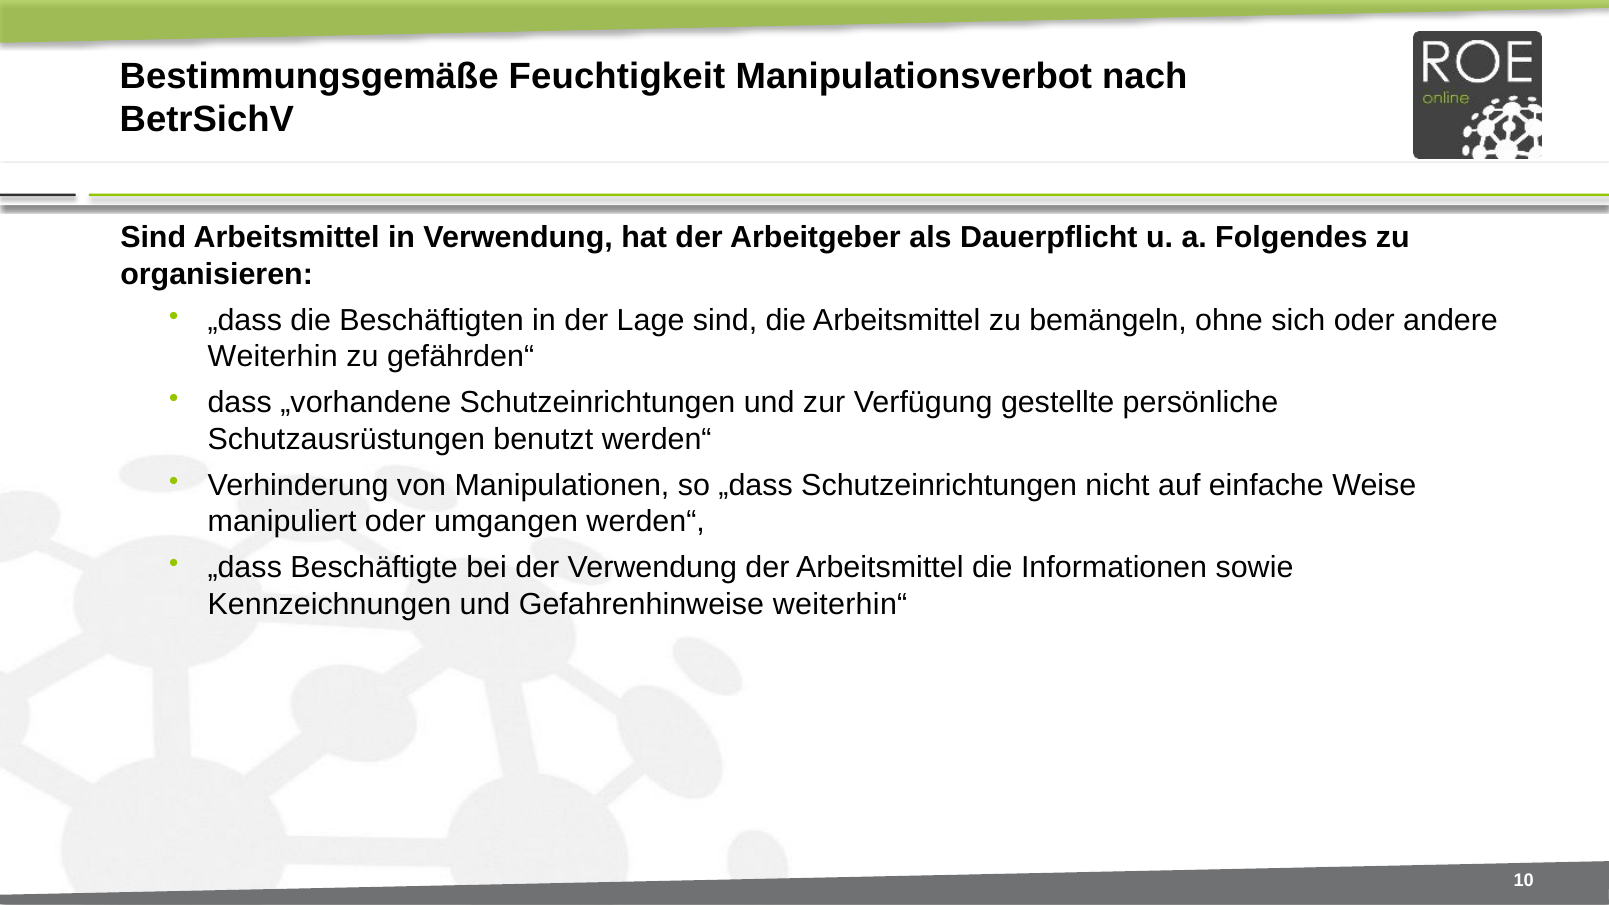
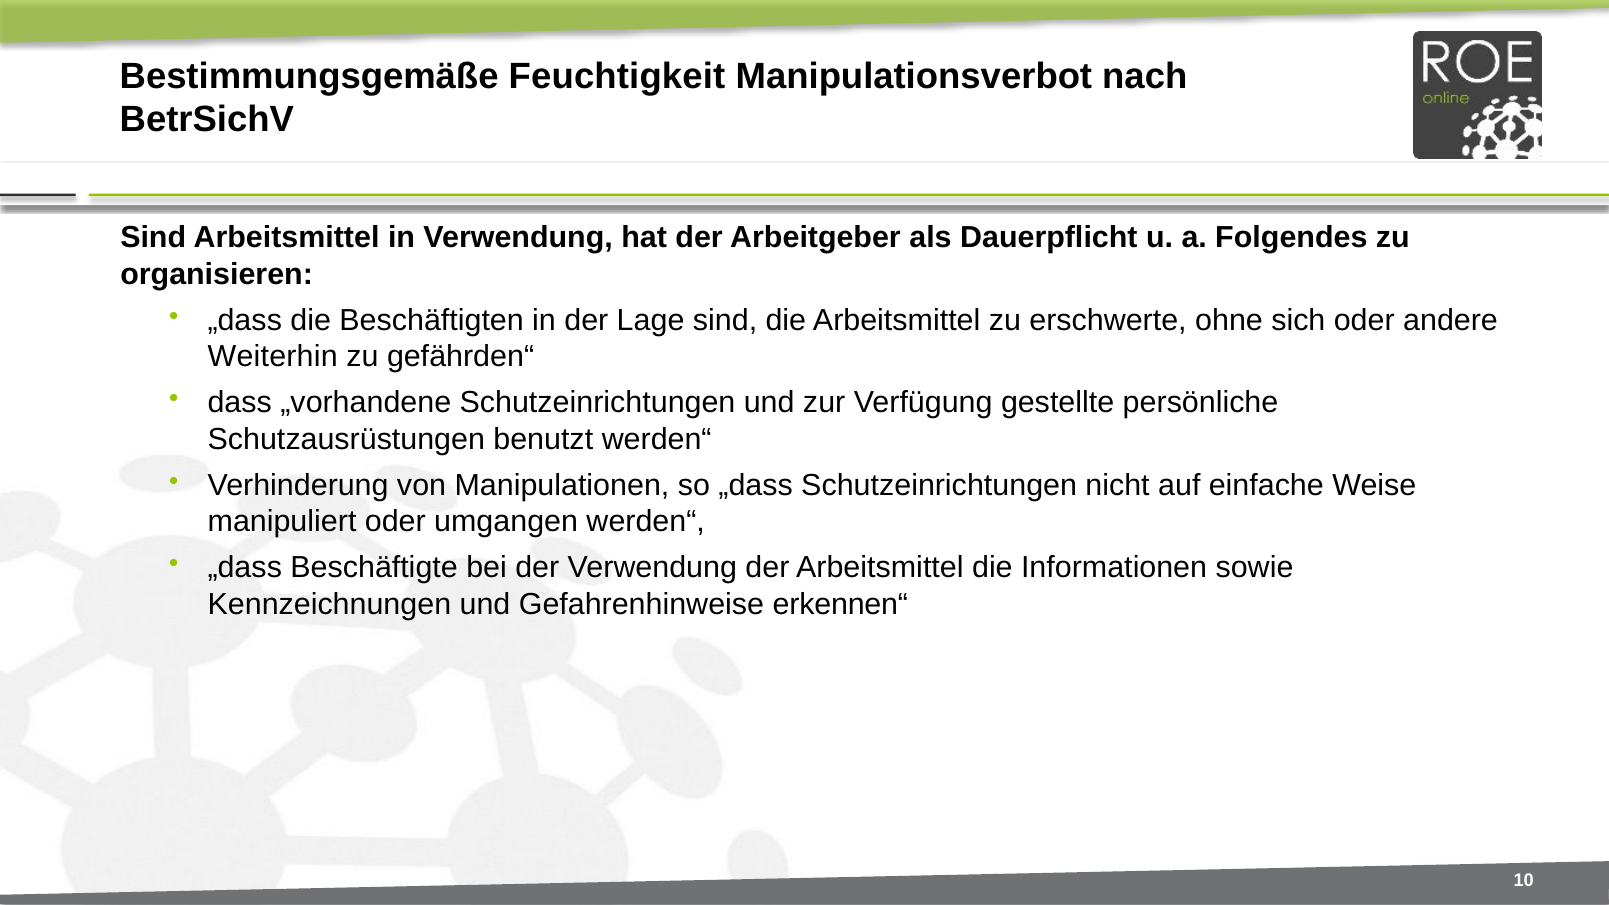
bemängeln: bemängeln -> erschwerte
weiterhin“: weiterhin“ -> erkennen“
